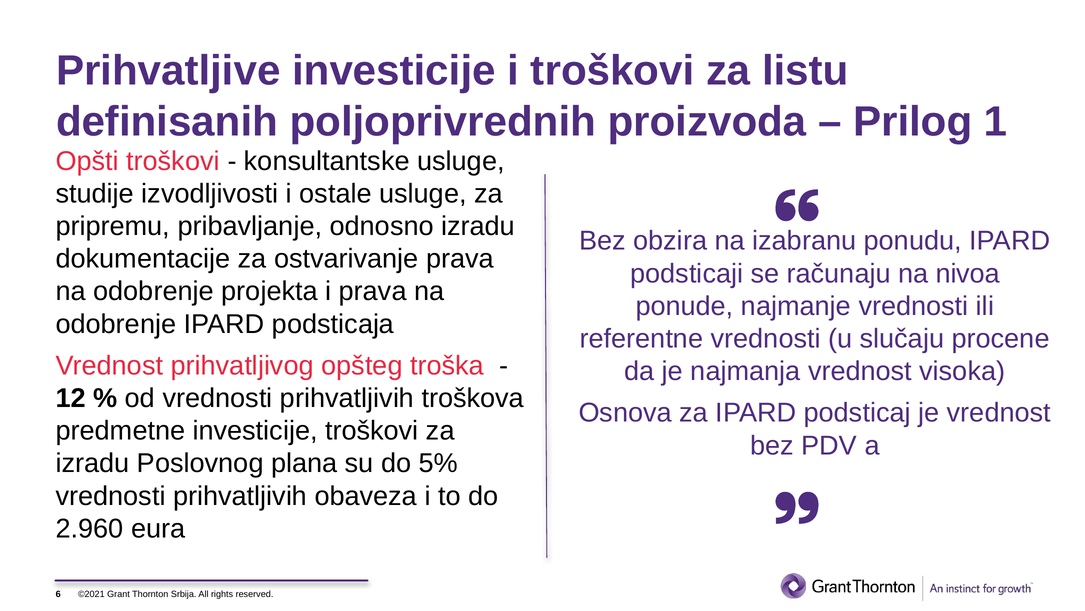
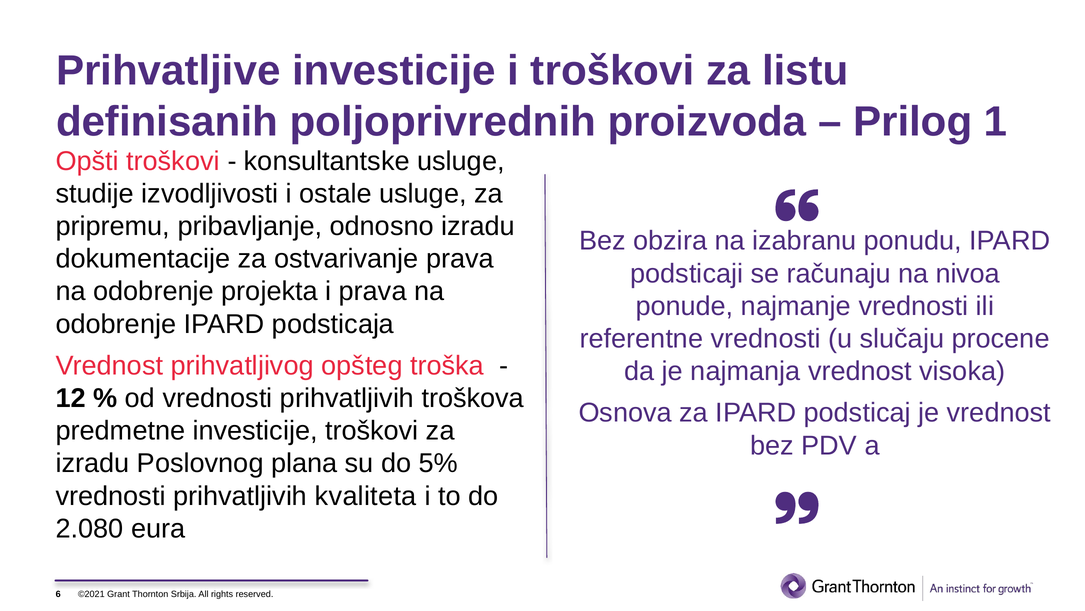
obaveza: obaveza -> kvaliteta
2.960: 2.960 -> 2.080
